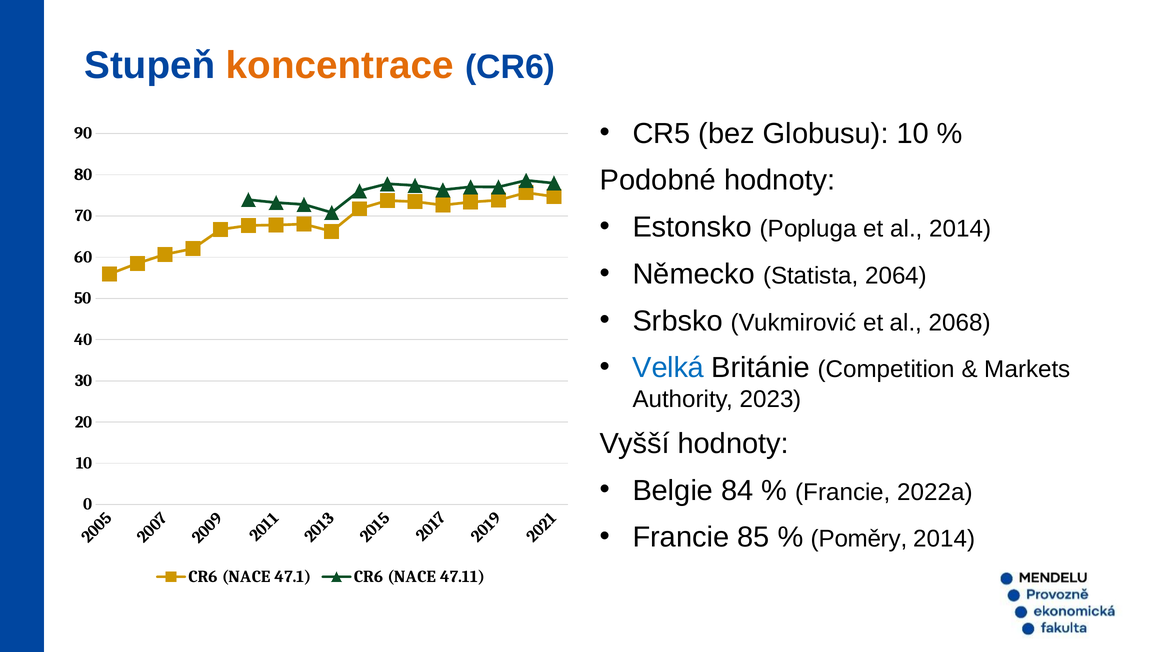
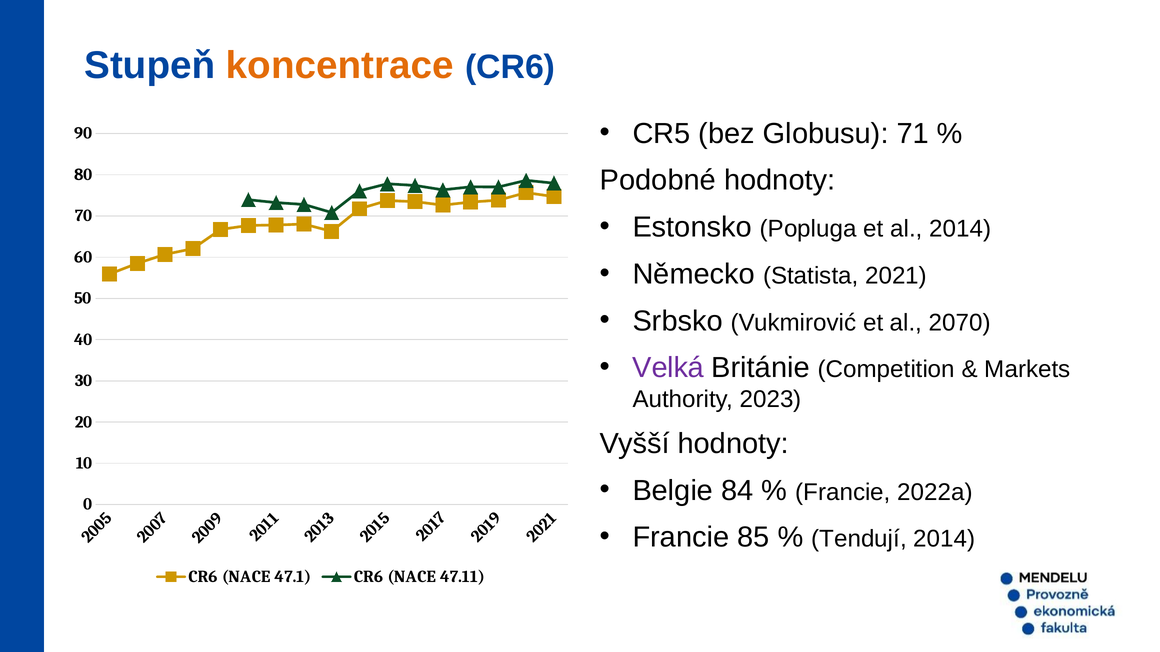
Globusu 10: 10 -> 71
2064: 2064 -> 2021
2068: 2068 -> 2070
Velká colour: blue -> purple
Poměry: Poměry -> Tendují
